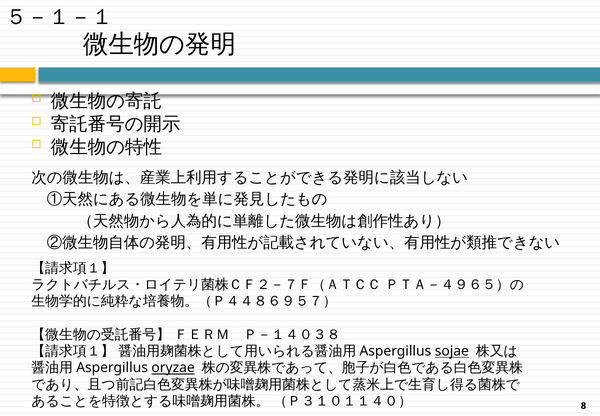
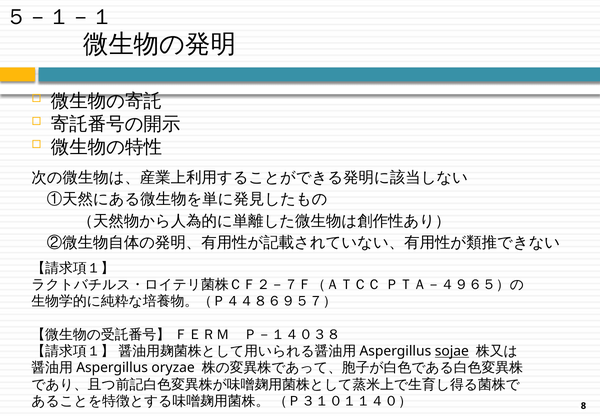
oryzae underline: present -> none
